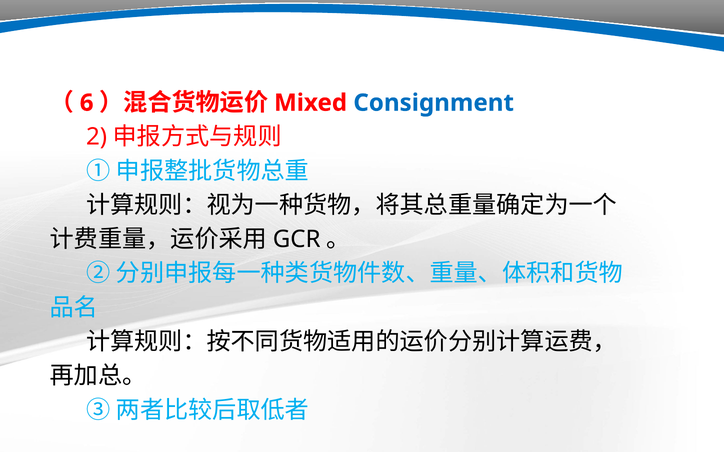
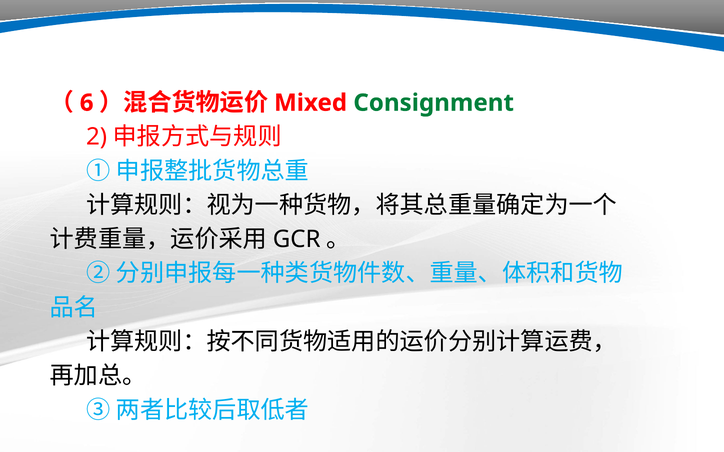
Consignment colour: blue -> green
